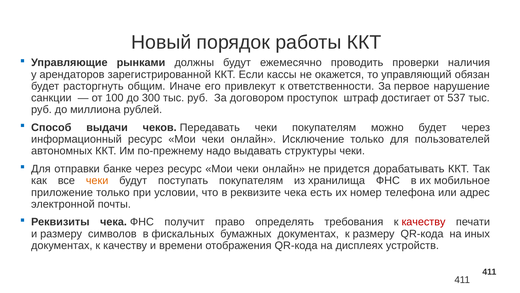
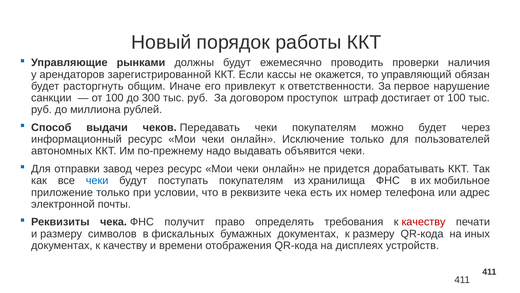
достигает от 537: 537 -> 100
структуры: структуры -> объявится
банке: банке -> завод
чеки at (97, 180) colour: orange -> blue
